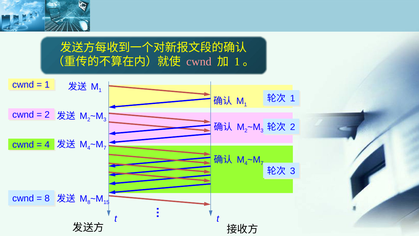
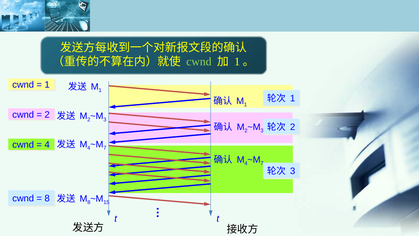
cwnd at (199, 62) colour: pink -> light green
